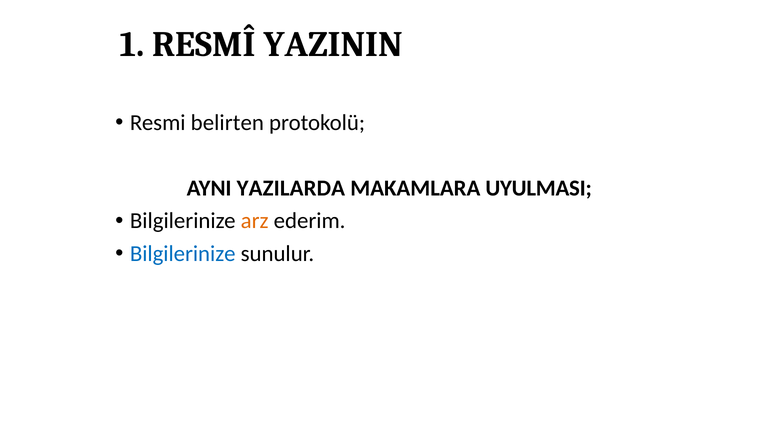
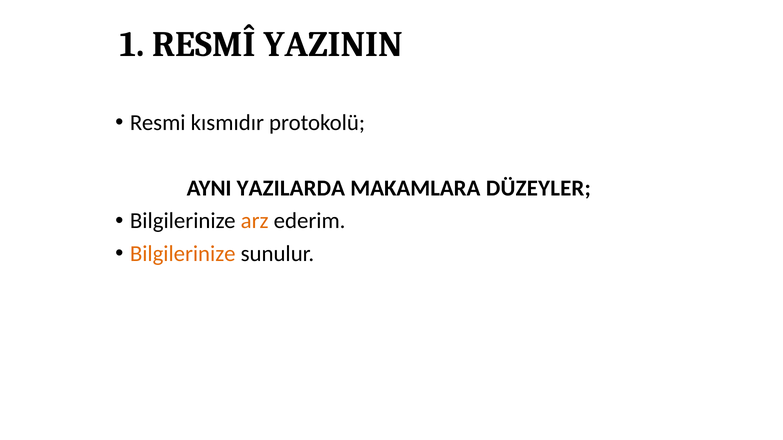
belirten: belirten -> kısmıdır
UYULMASI: UYULMASI -> DÜZEYLER
Bilgilerinize at (183, 254) colour: blue -> orange
